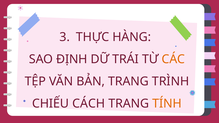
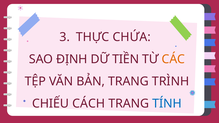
HÀNG: HÀNG -> CHỨA
TRÁI: TRÁI -> TIỀN
TÍNH colour: orange -> blue
